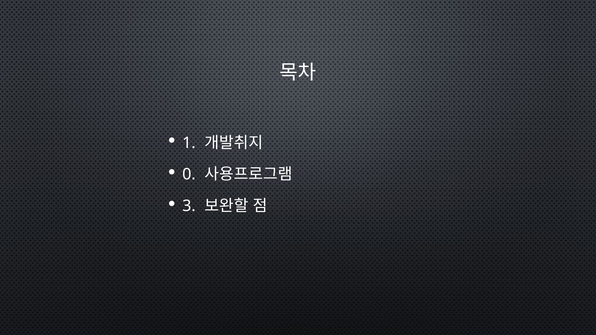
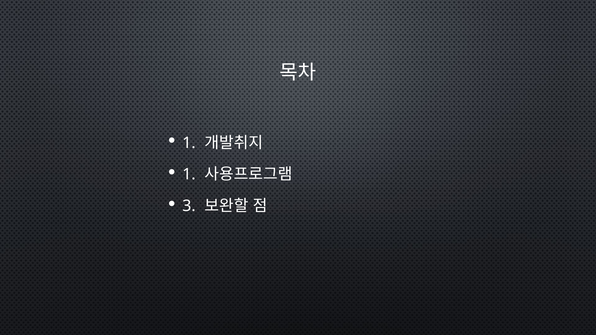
0 at (189, 174): 0 -> 1
